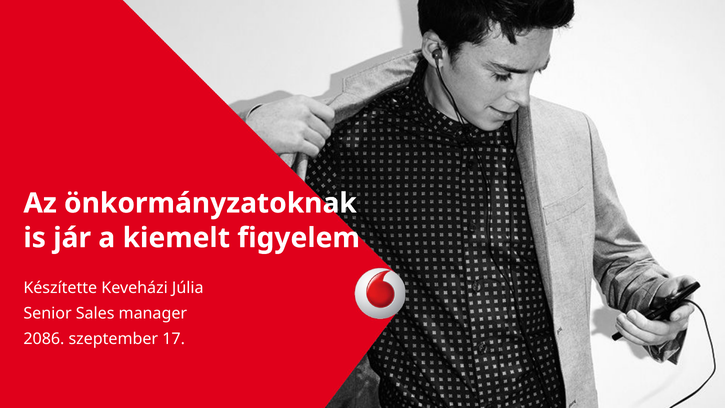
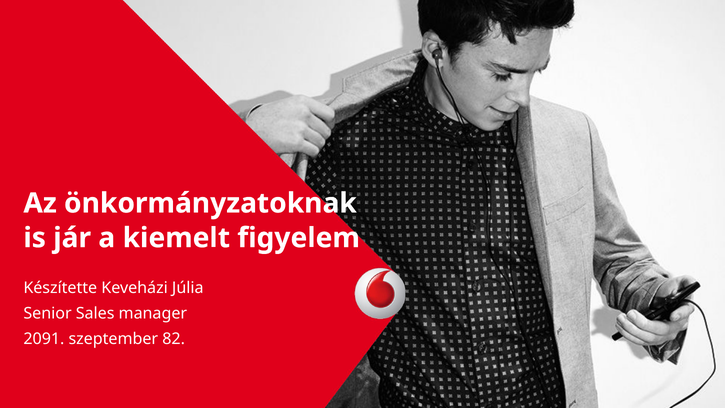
2086: 2086 -> 2091
17: 17 -> 82
